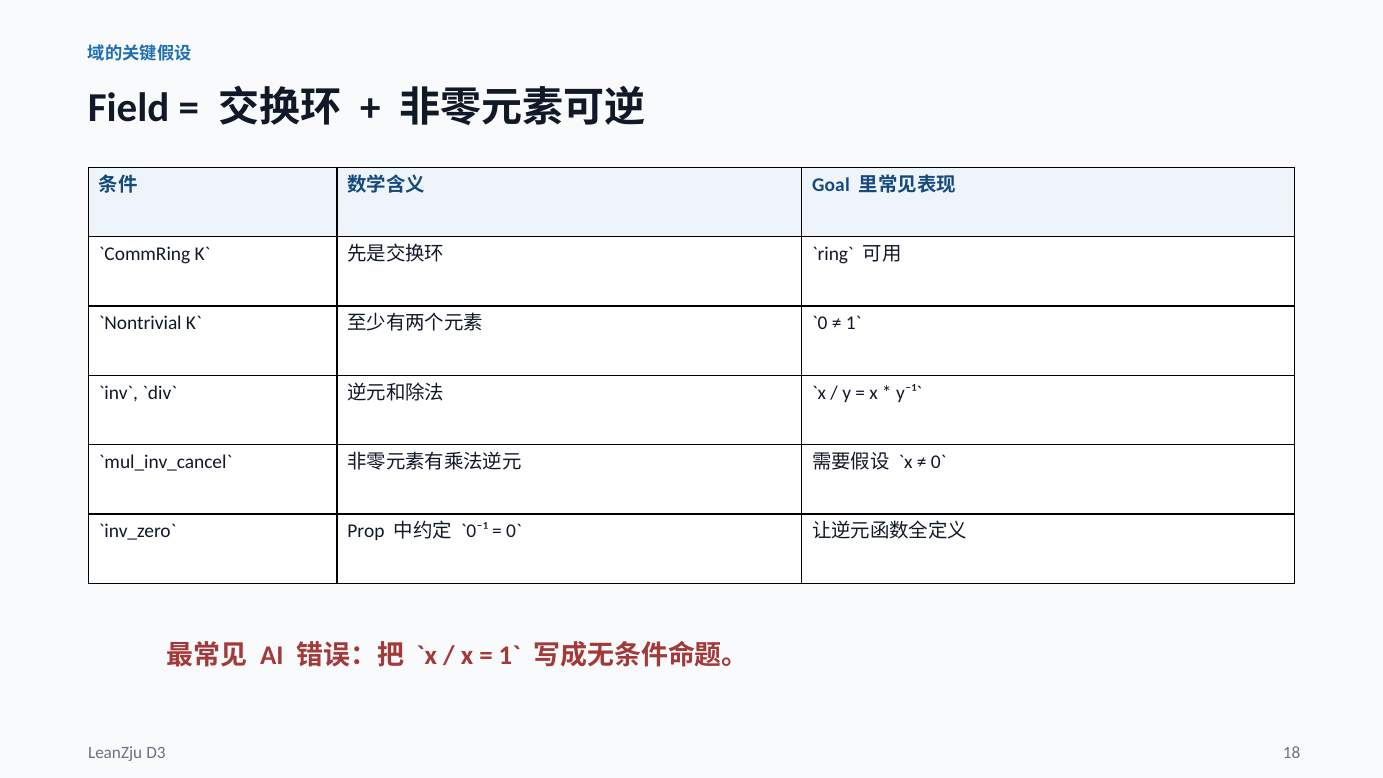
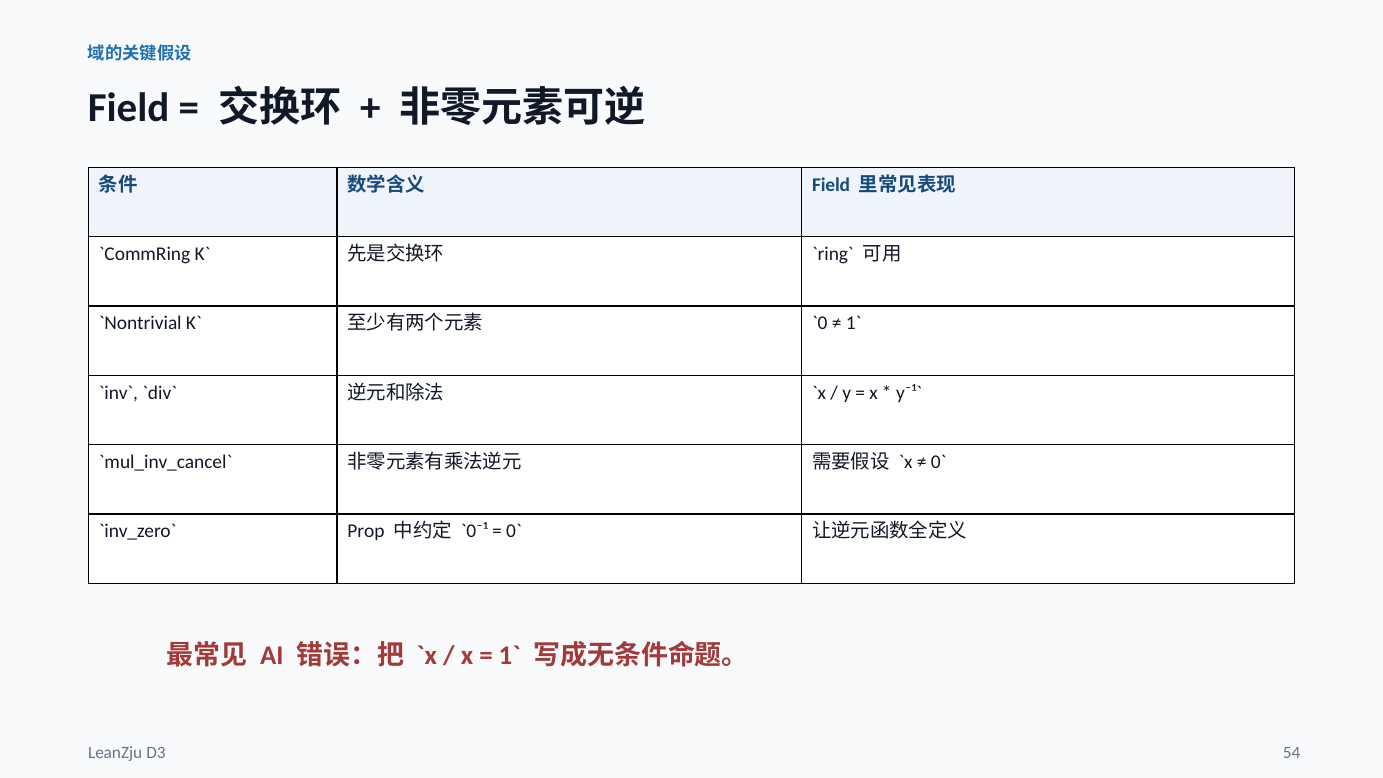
Goal at (831, 185): Goal -> Field
18: 18 -> 54
